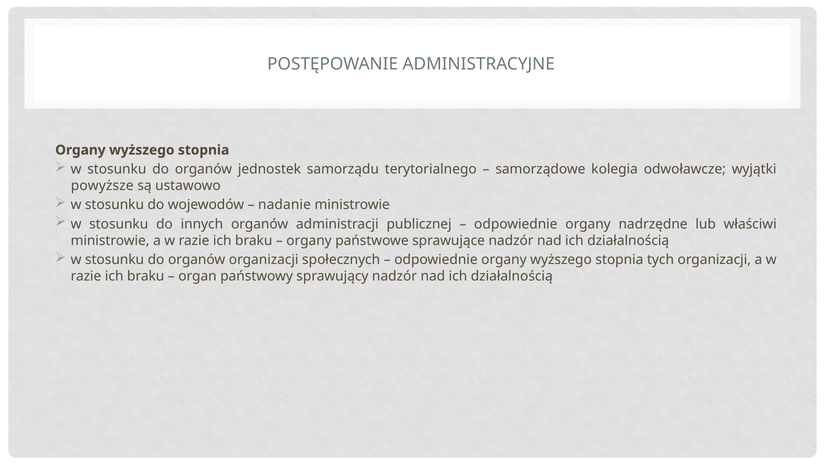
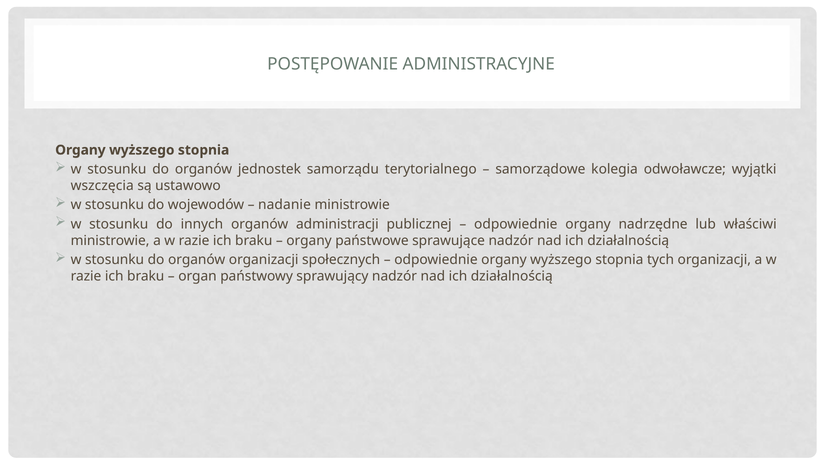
powyższe: powyższe -> wszczęcia
